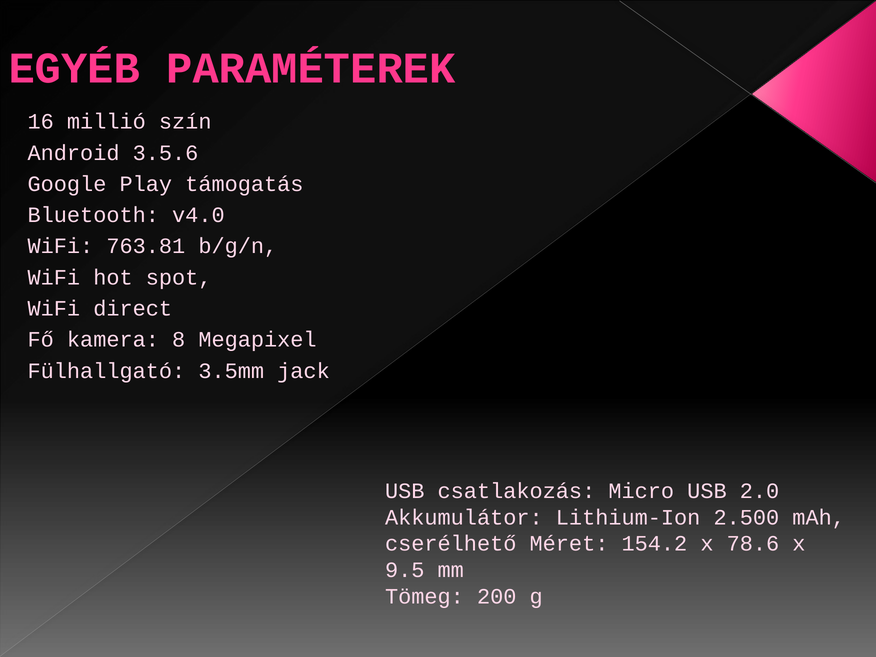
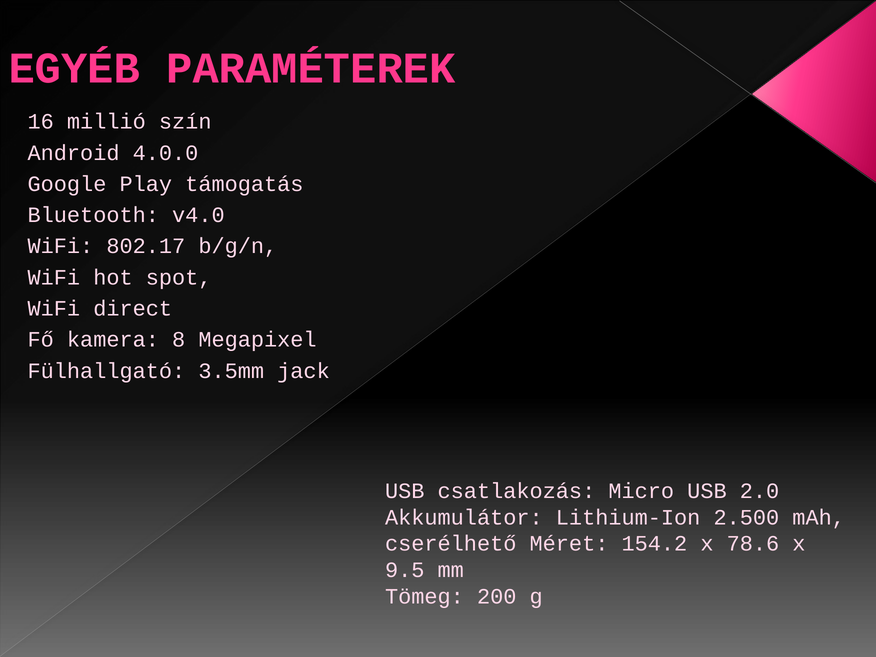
3.5.6: 3.5.6 -> 4.0.0
763.81: 763.81 -> 802.17
